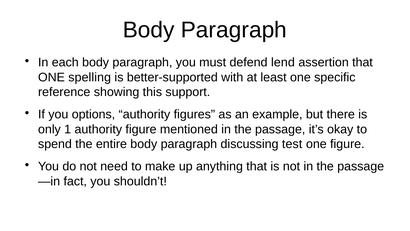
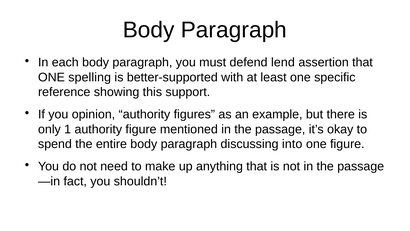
options: options -> opinion
test: test -> into
